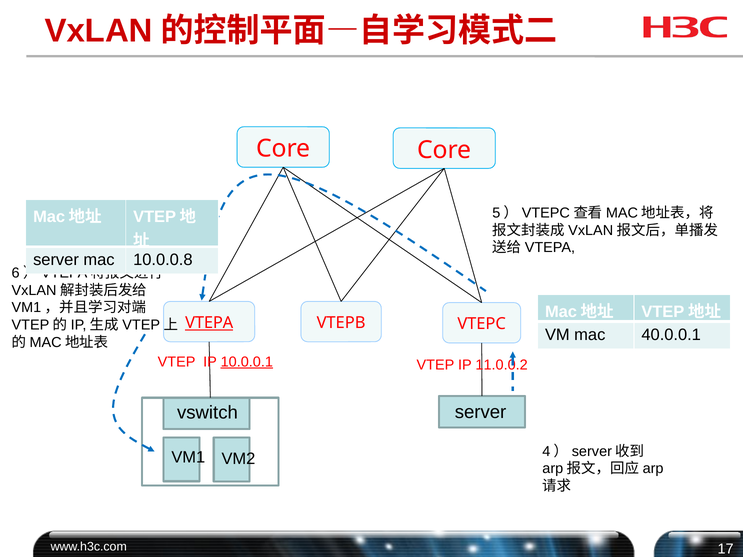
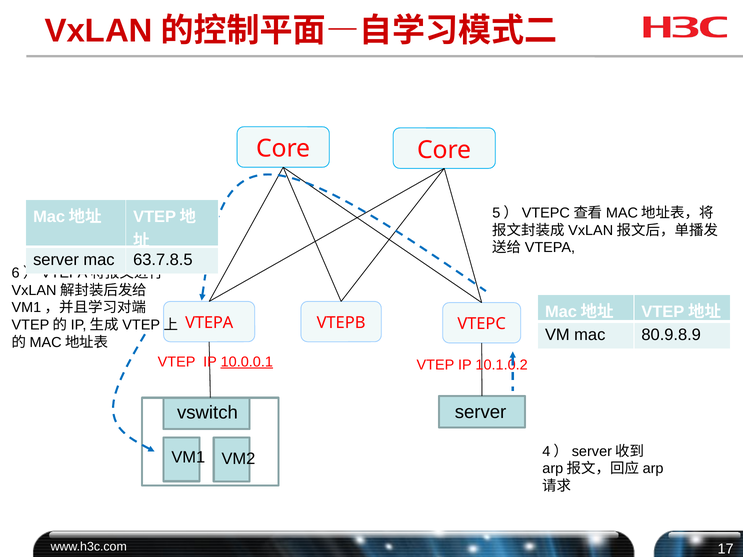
10.0.0.8: 10.0.0.8 -> 63.7.8.5
VTEPA underline: present -> none
40.0.0.1: 40.0.0.1 -> 80.9.8.9
11.0.0.2: 11.0.0.2 -> 10.1.0.2
